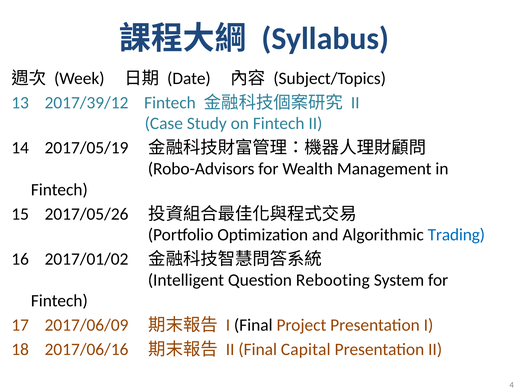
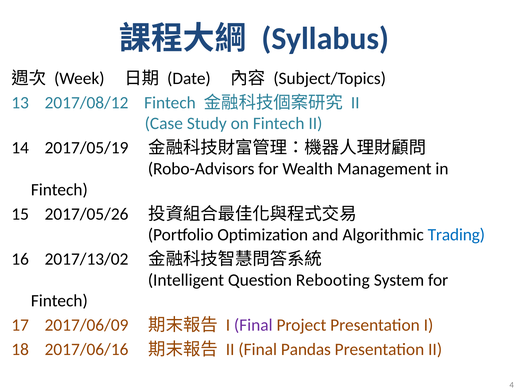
2017/39/12: 2017/39/12 -> 2017/08/12
2017/01/02: 2017/01/02 -> 2017/13/02
Final at (253, 325) colour: black -> purple
Capital: Capital -> Pandas
